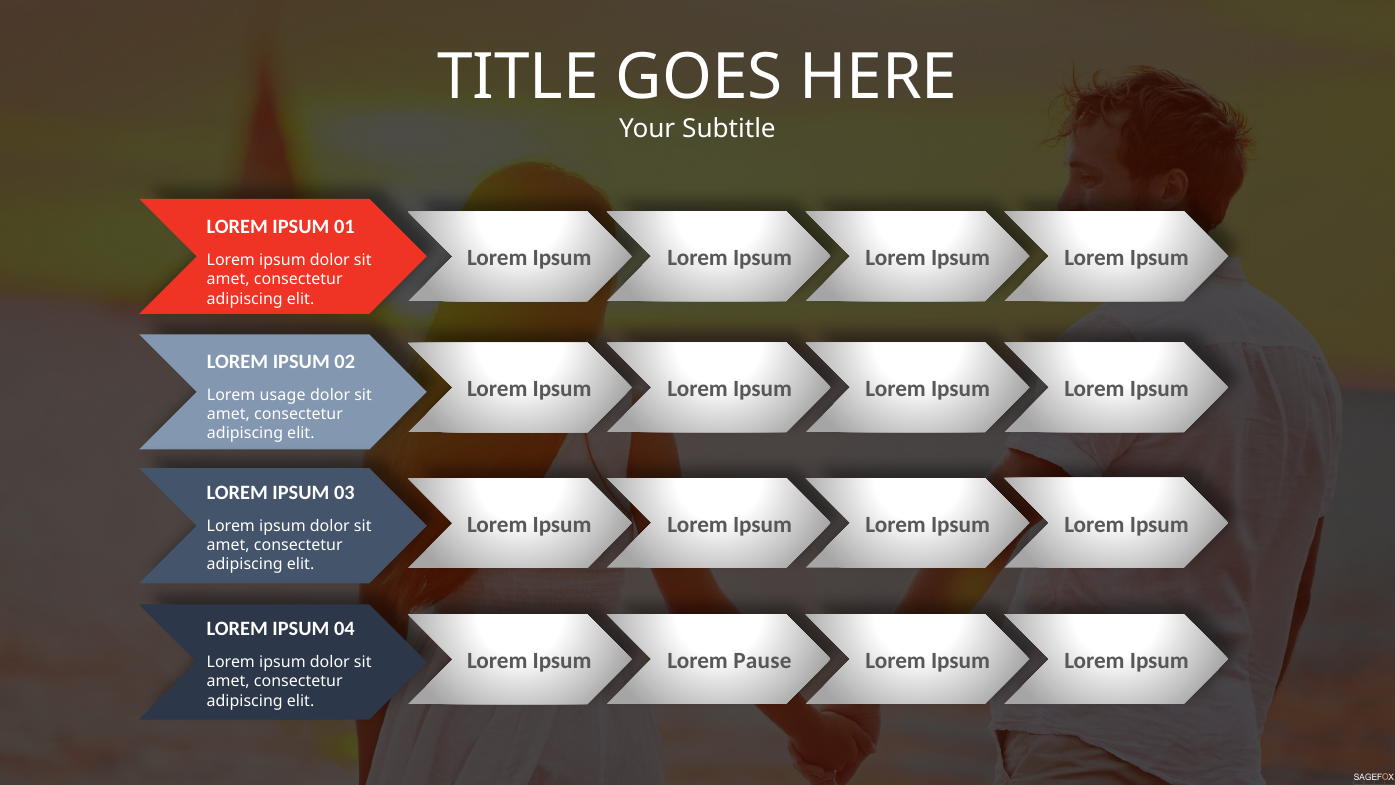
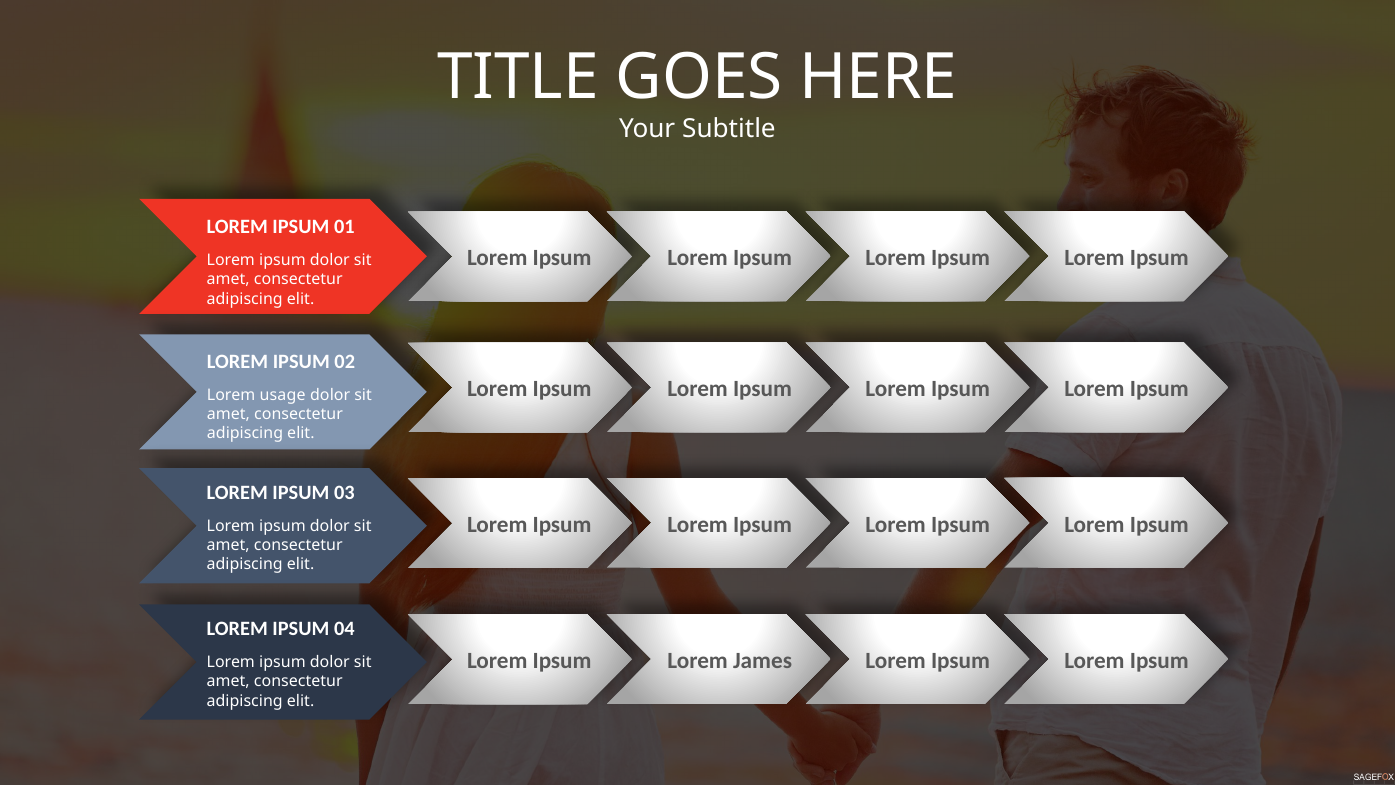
Pause: Pause -> James
